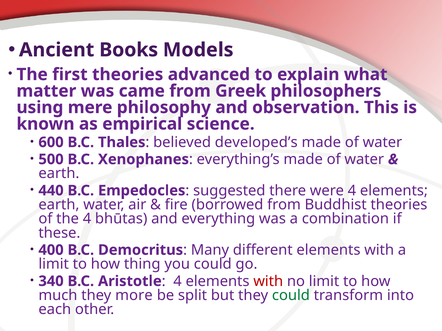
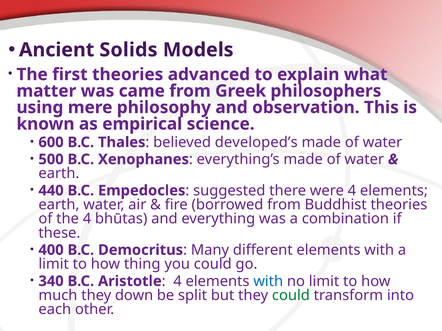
Books: Books -> Solids
with at (268, 282) colour: red -> blue
more: more -> down
